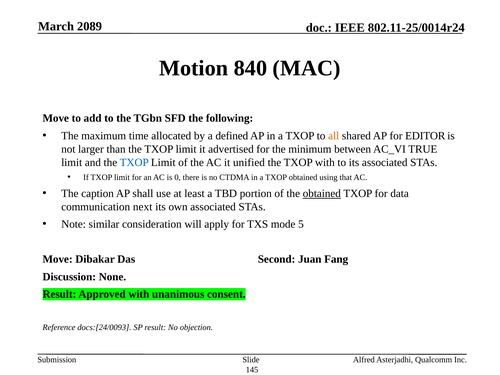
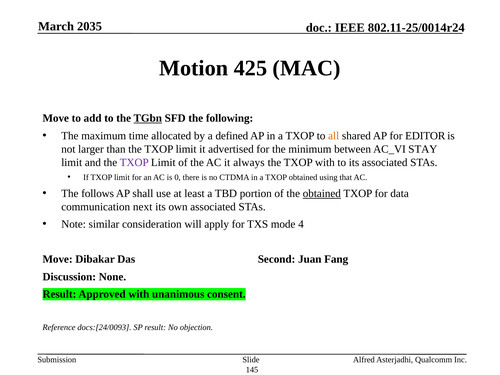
2089: 2089 -> 2035
840: 840 -> 425
TGbn underline: none -> present
TRUE: TRUE -> STAY
TXOP at (134, 162) colour: blue -> purple
unified: unified -> always
caption: caption -> follows
5: 5 -> 4
